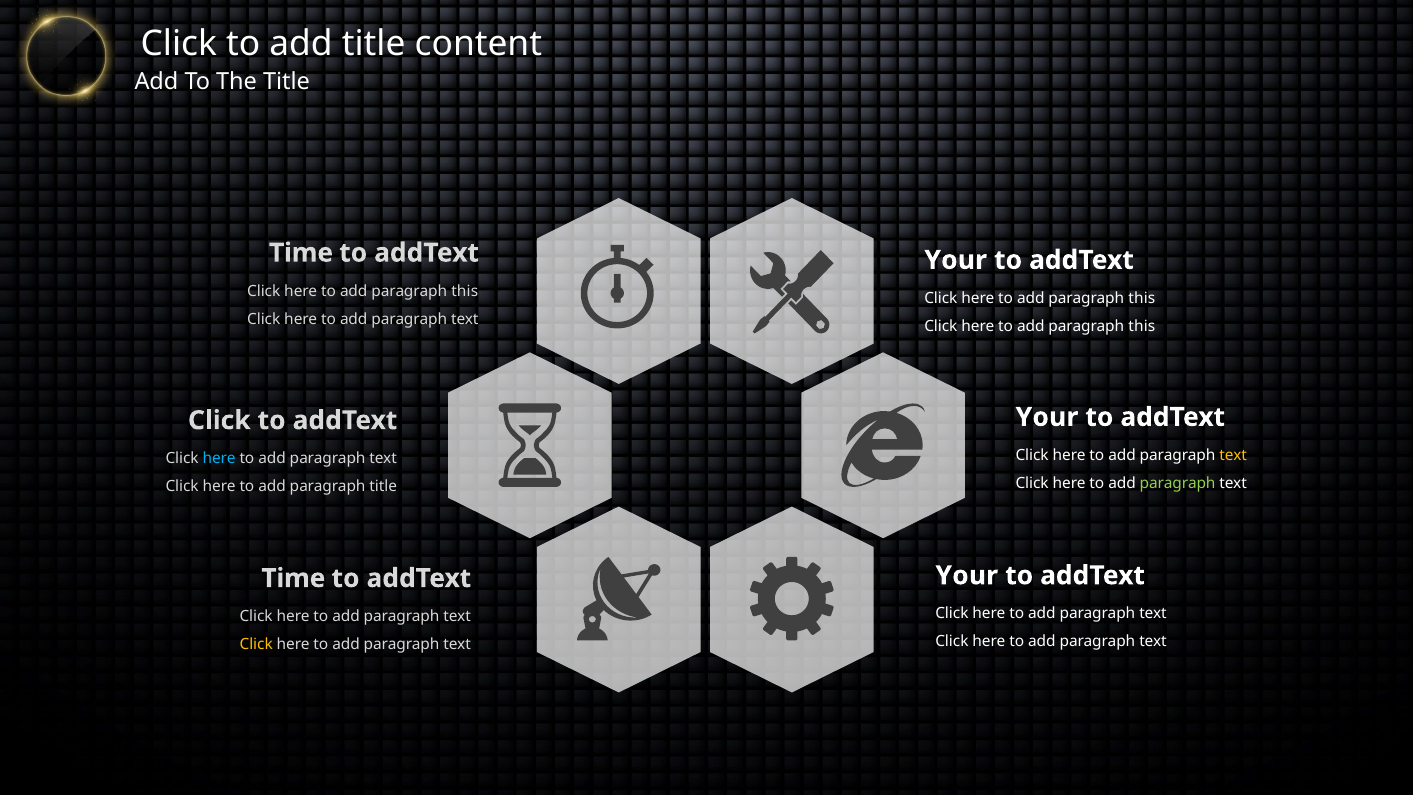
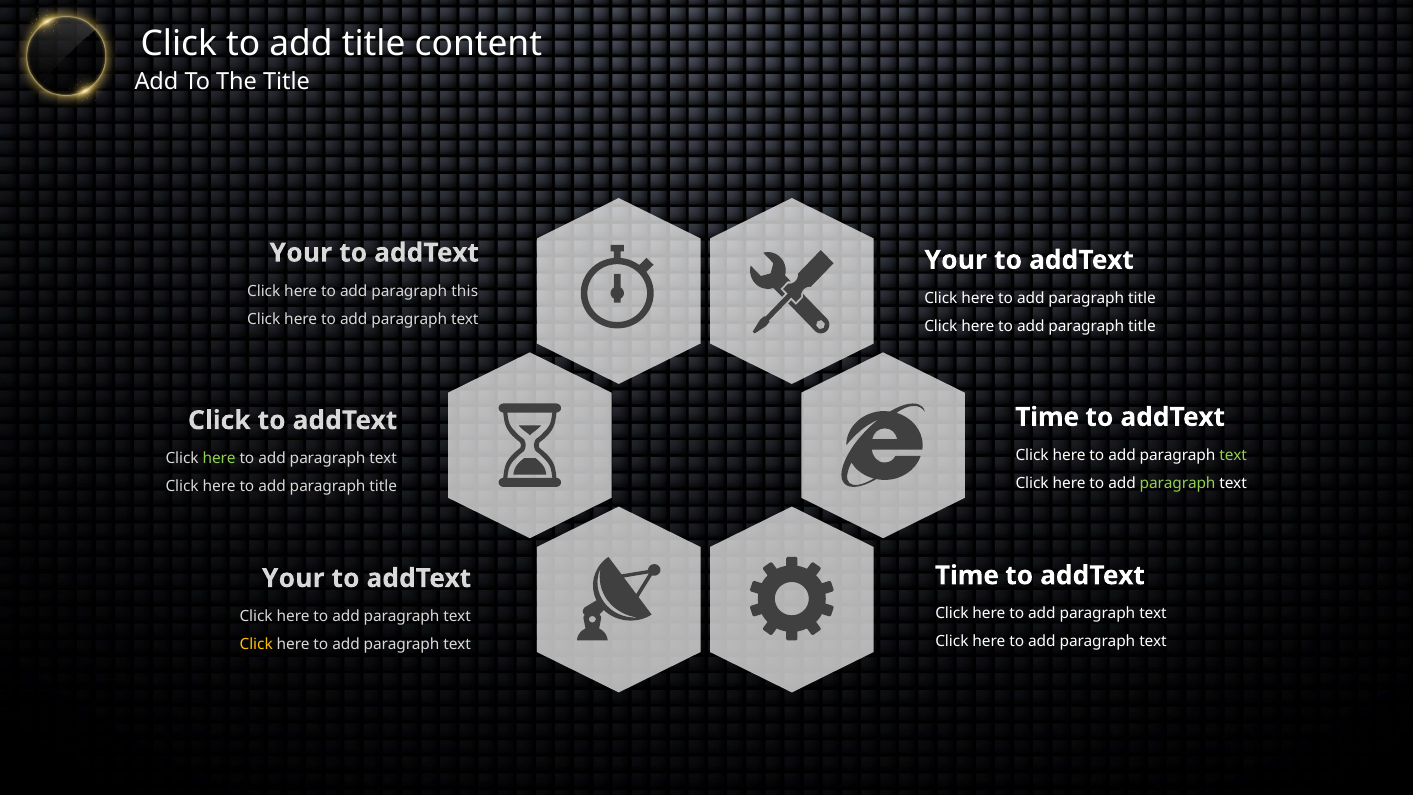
Time at (301, 253): Time -> Your
this at (1142, 298): this -> title
this at (1142, 326): this -> title
Your at (1047, 417): Your -> Time
text at (1233, 455) colour: yellow -> light green
here at (219, 459) colour: light blue -> light green
Your at (967, 575): Your -> Time
Time at (293, 578): Time -> Your
